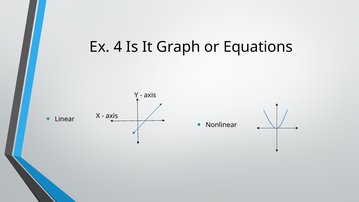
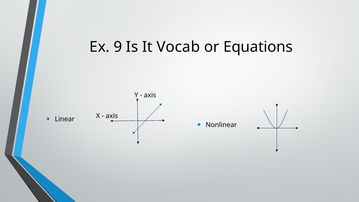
4: 4 -> 9
Graph: Graph -> Vocab
